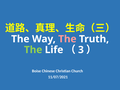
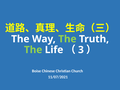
The at (67, 39) colour: pink -> light green
